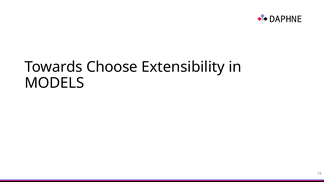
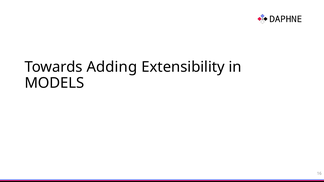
Choose: Choose -> Adding
